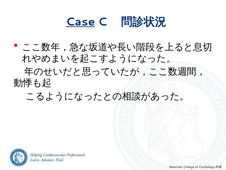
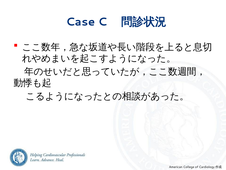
Case underline: present -> none
